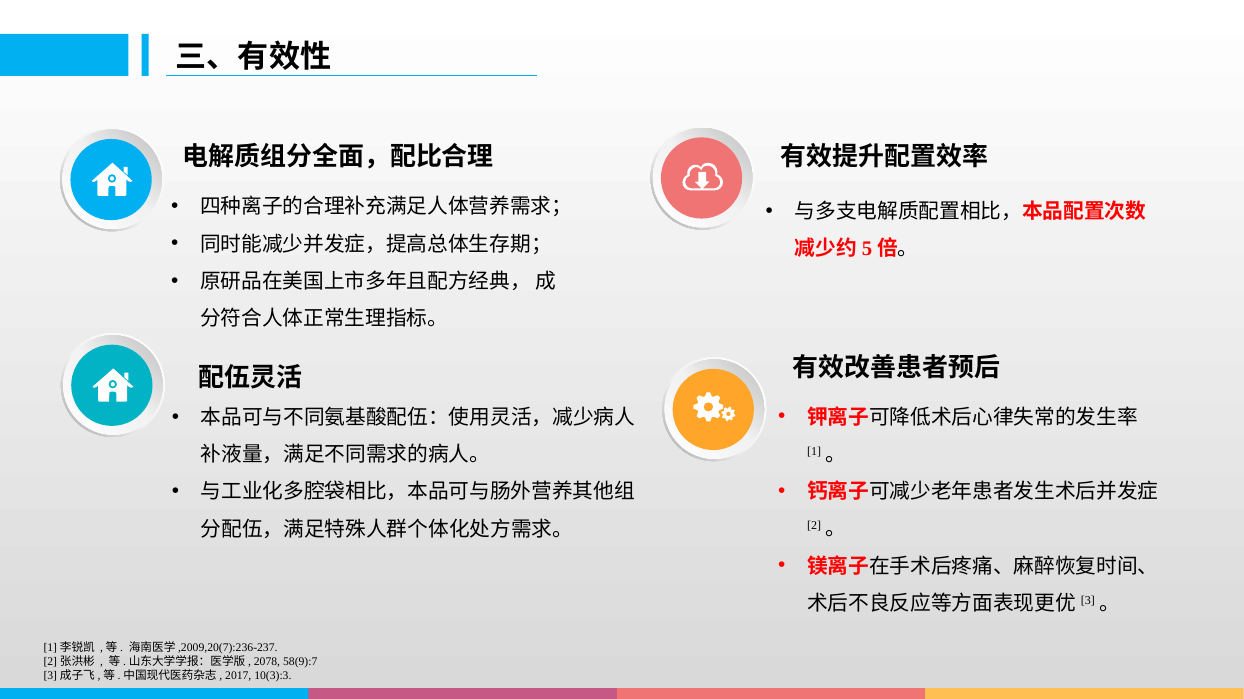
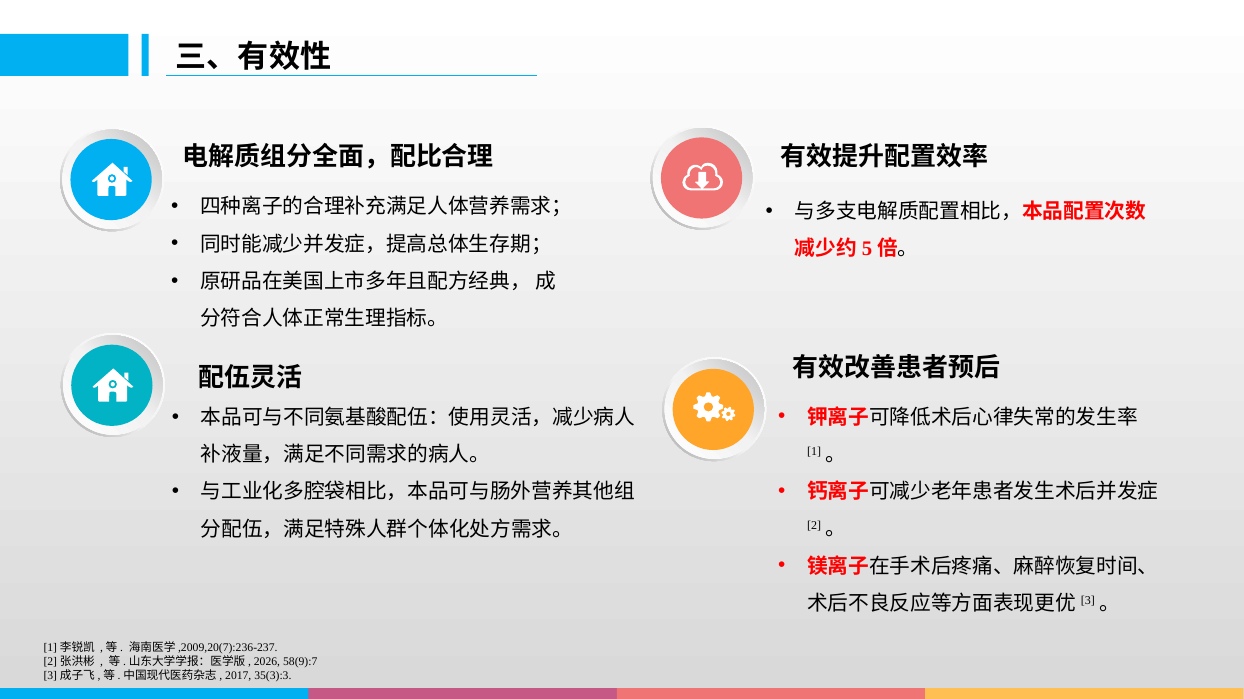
2078: 2078 -> 2026
10(3):3: 10(3):3 -> 35(3):3
